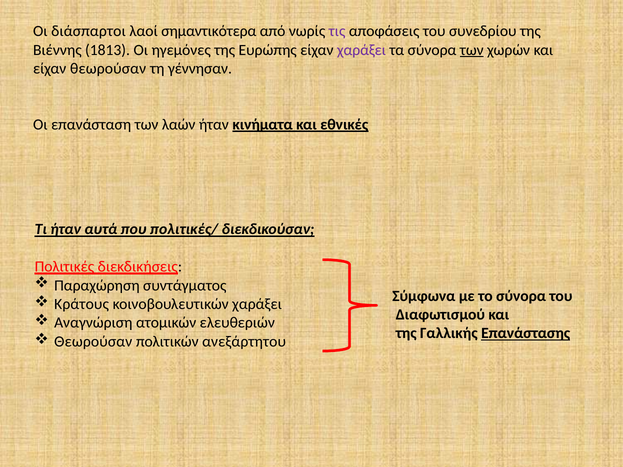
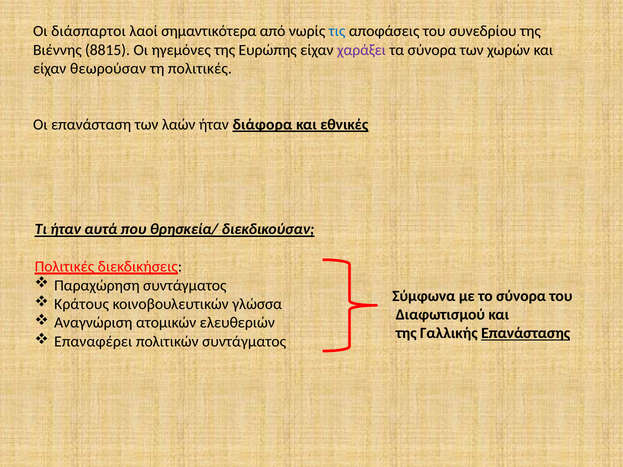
τις colour: purple -> blue
1813: 1813 -> 8815
των at (472, 50) underline: present -> none
τη γέννησαν: γέννησαν -> πολιτικές
κινήματα: κινήματα -> διάφορα
πολιτικές/: πολιτικές/ -> θρησκεία/
κοινοβουλευτικών χαράξει: χαράξει -> γλώσσα
Θεωρούσαν at (93, 342): Θεωρούσαν -> Επαναφέρει
πολιτικών ανεξάρτητου: ανεξάρτητου -> συντάγματος
